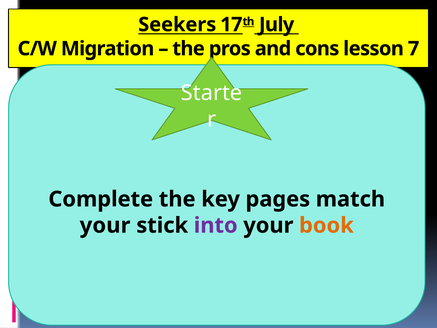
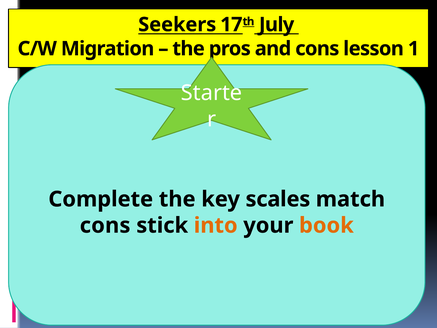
7: 7 -> 1
pages: pages -> scales
your at (105, 225): your -> cons
into colour: purple -> orange
